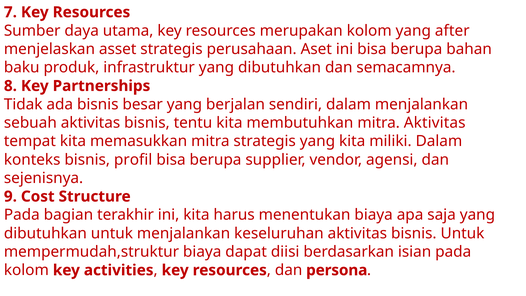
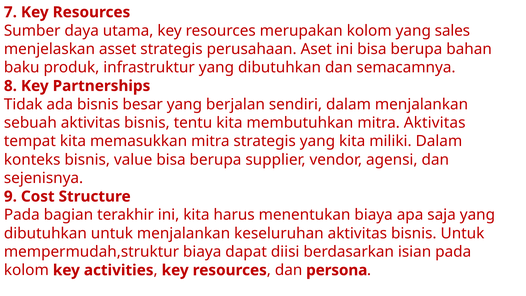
after: after -> sales
profil: profil -> value
